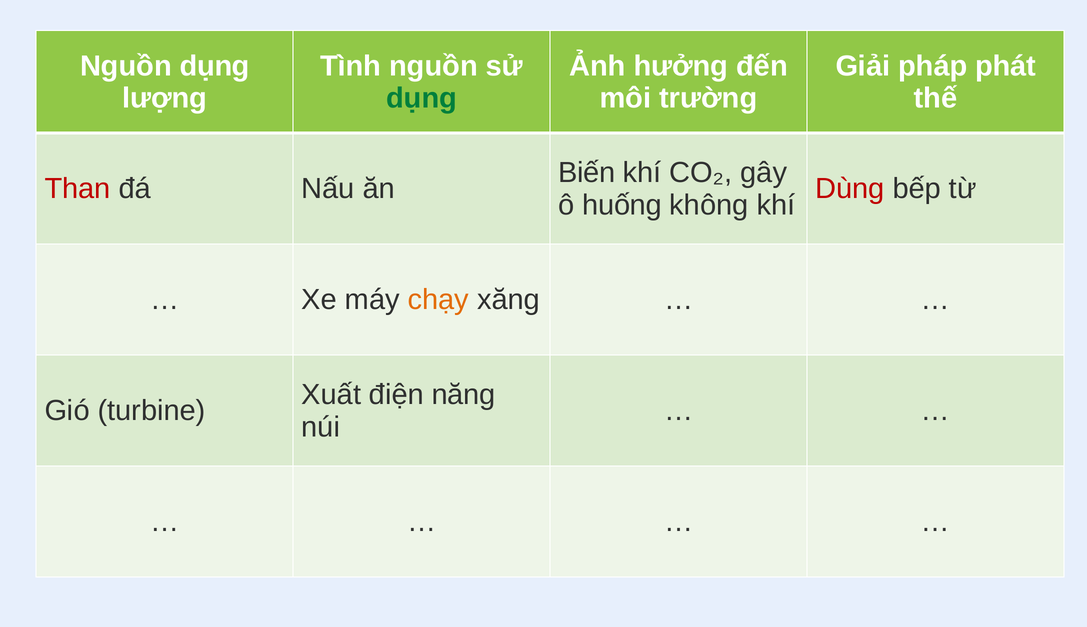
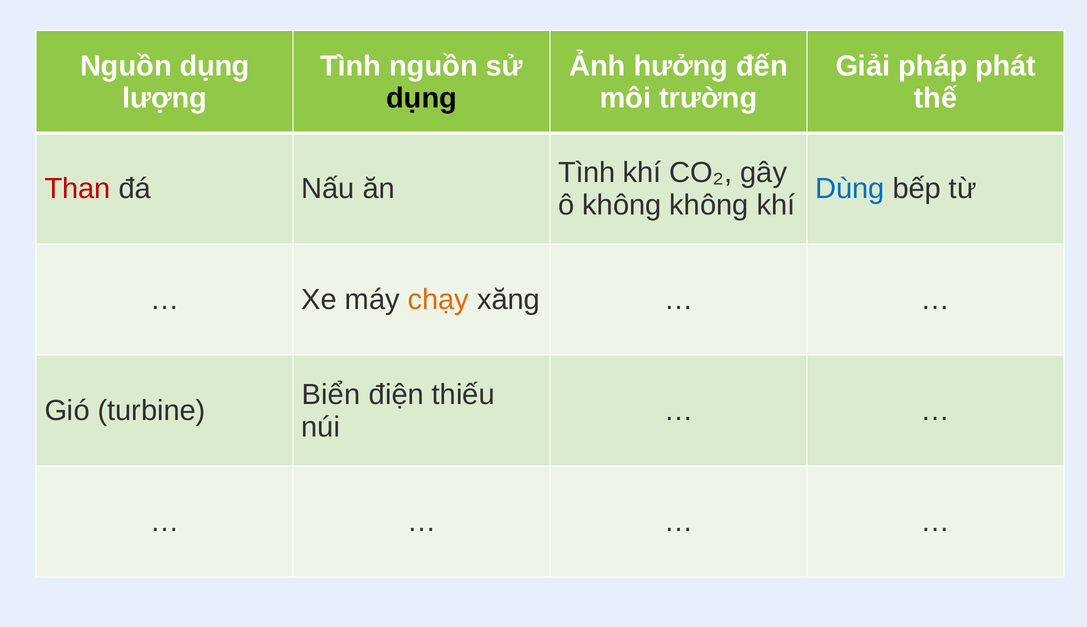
dụng at (422, 98) colour: green -> black
Biến at (587, 173): Biến -> Tình
Dùng colour: red -> blue
ô huống: huống -> không
Xuất: Xuất -> Biển
năng: năng -> thiếu
